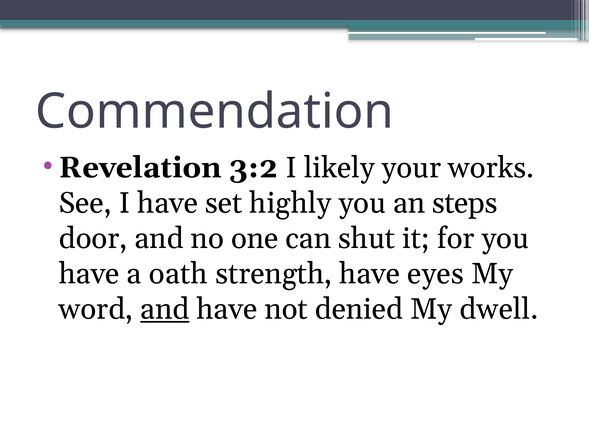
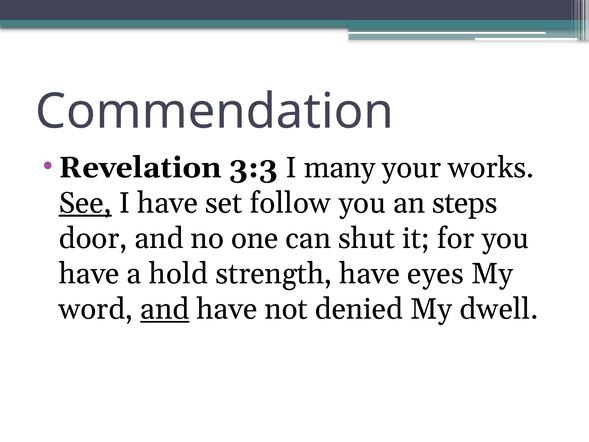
3:2: 3:2 -> 3:3
likely: likely -> many
See underline: none -> present
highly: highly -> follow
oath: oath -> hold
